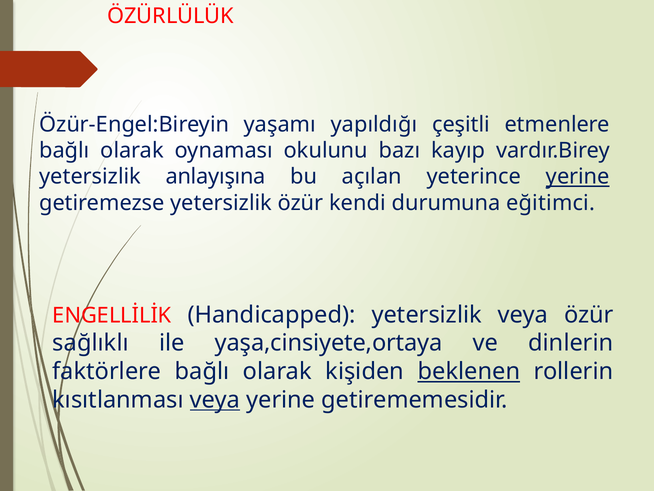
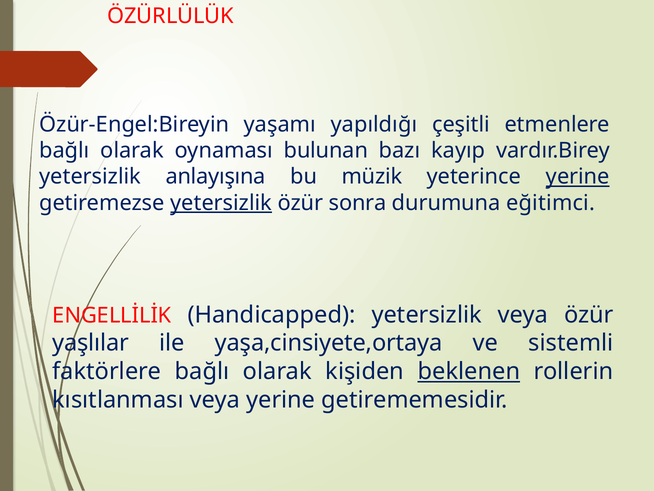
okulunu: okulunu -> bulunan
açılan: açılan -> müzik
yetersizlik at (221, 203) underline: none -> present
kendi: kendi -> sonra
sağlıklı: sağlıklı -> yaşlılar
dinlerin: dinlerin -> sistemli
veya at (215, 399) underline: present -> none
